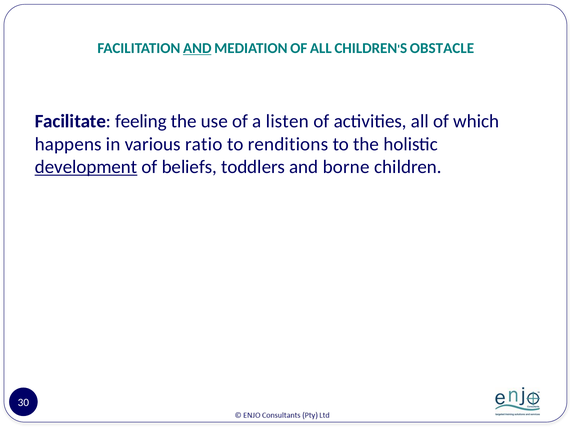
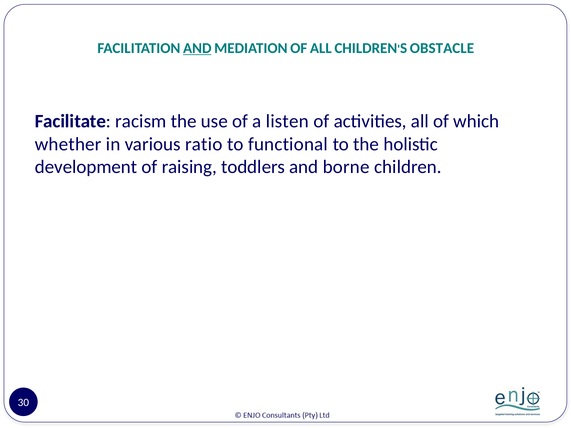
feeling: feeling -> racism
happens: happens -> whether
renditions: renditions -> functional
development underline: present -> none
beliefs: beliefs -> raising
